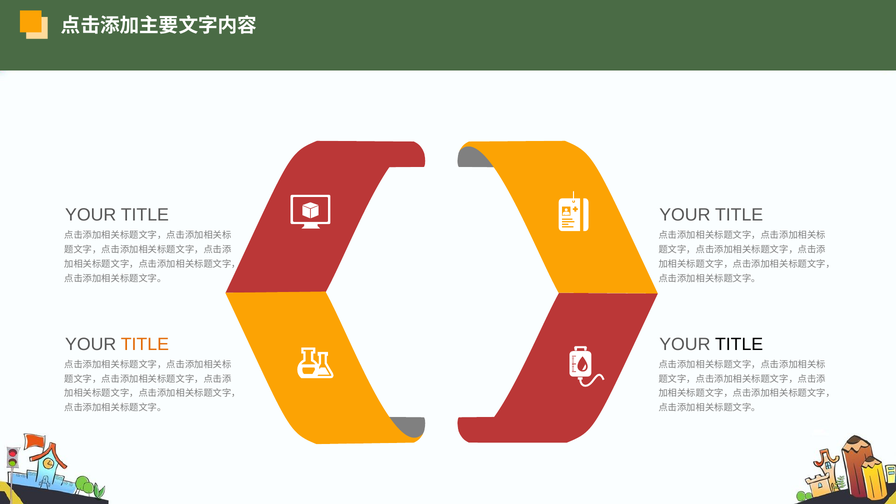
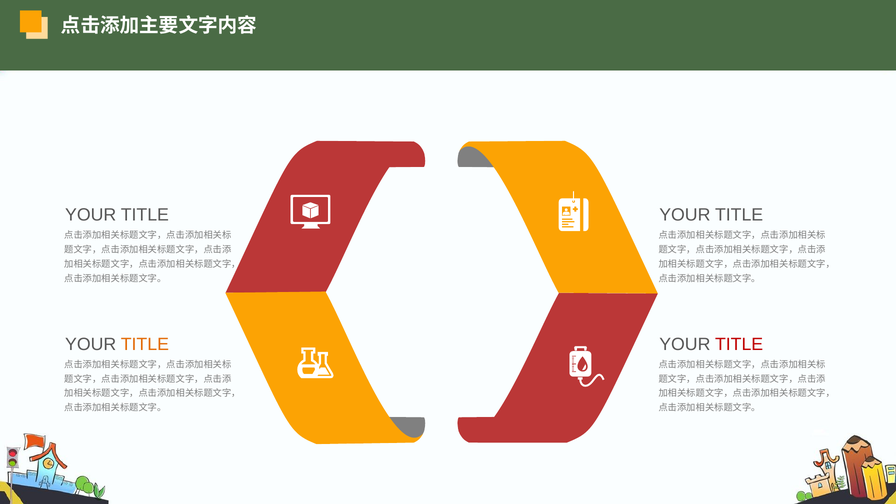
TITLE at (739, 344) colour: black -> red
